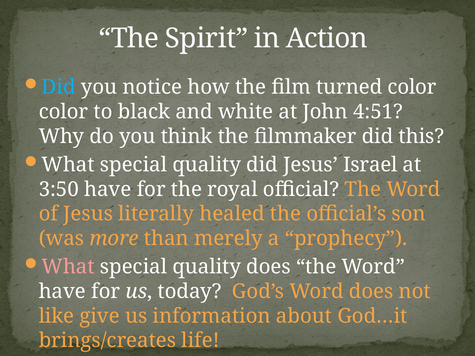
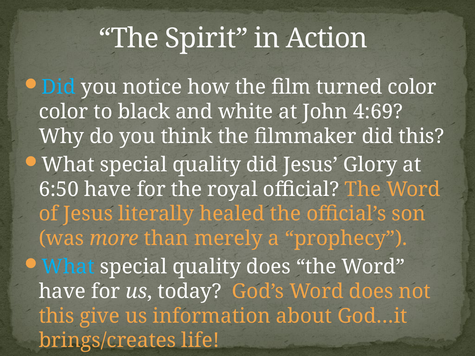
4:51: 4:51 -> 4:69
Israel: Israel -> Glory
3:50: 3:50 -> 6:50
What at (68, 267) colour: pink -> light blue
like at (56, 316): like -> this
